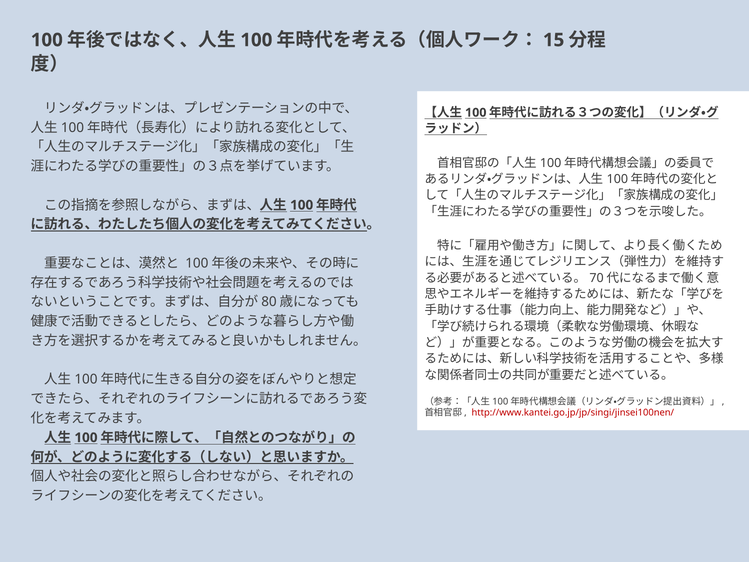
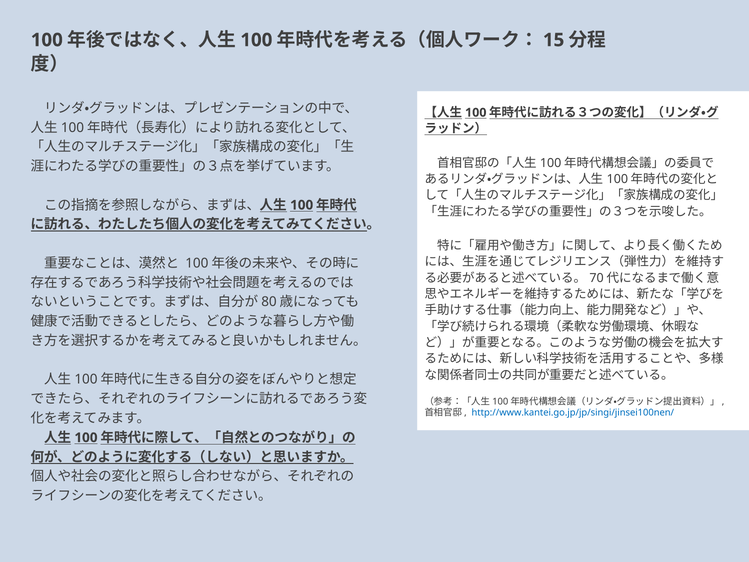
http://www.kantei.go.jp/jp/singi/jinsei100nen/ colour: red -> blue
